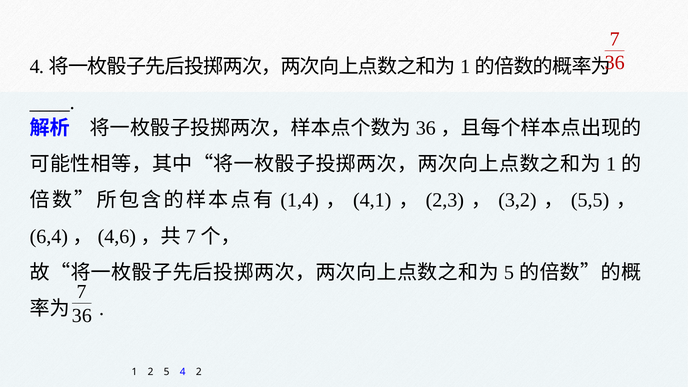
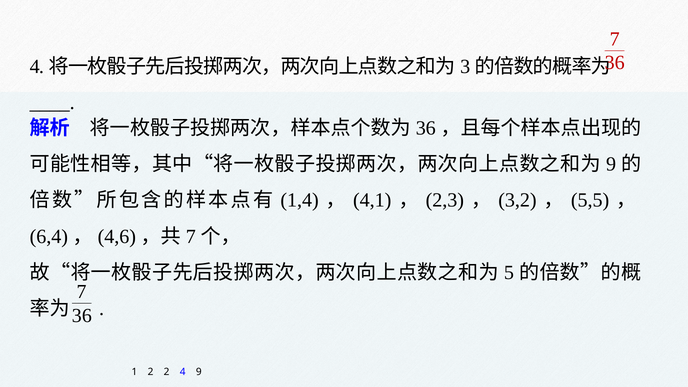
1 at (465, 66): 1 -> 3
1 at (611, 164): 1 -> 9
2 5: 5 -> 2
4 2: 2 -> 9
